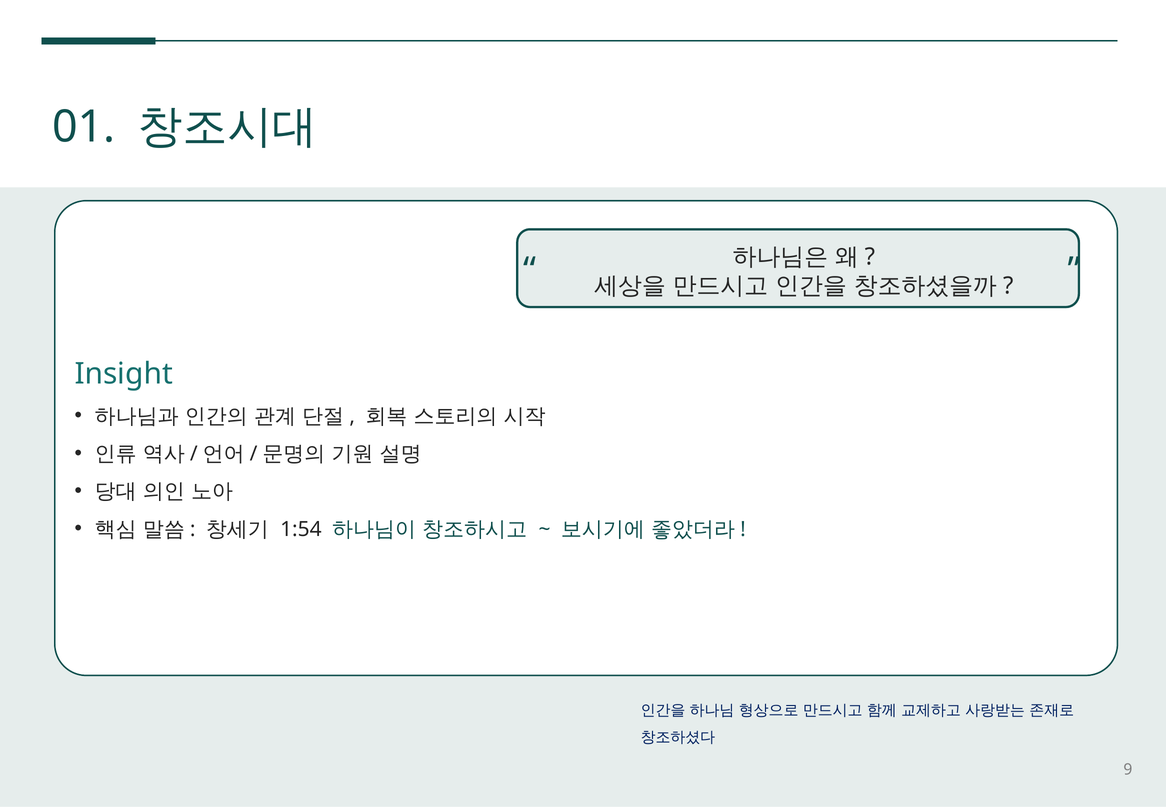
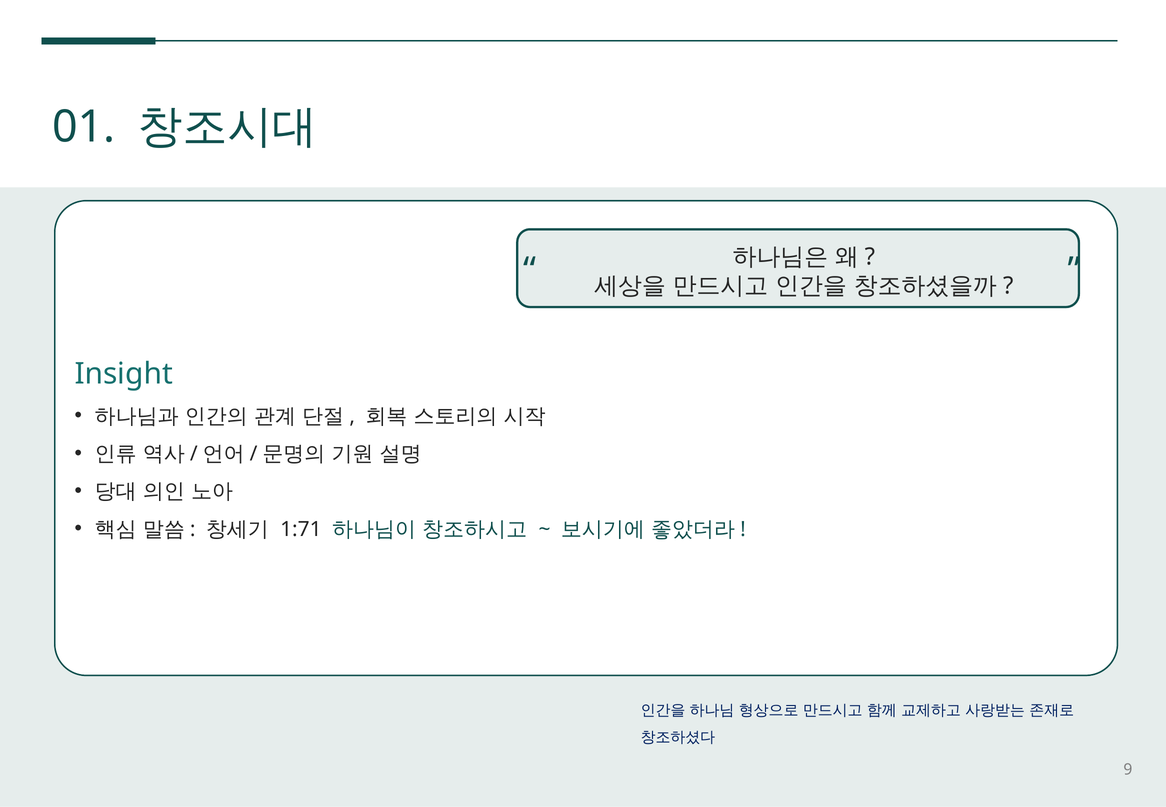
1:54: 1:54 -> 1:71
